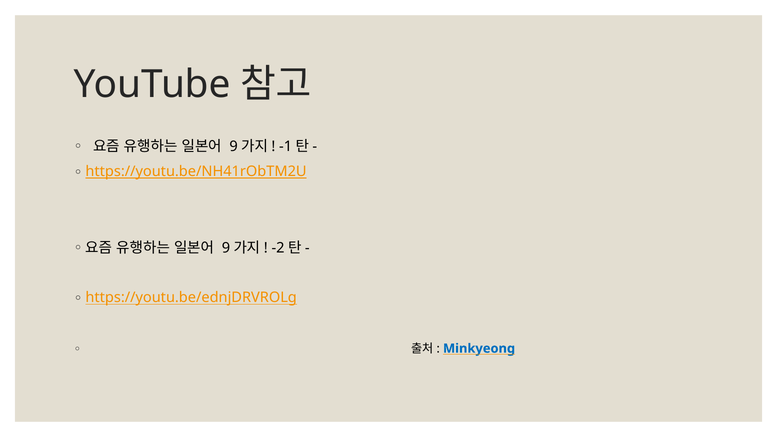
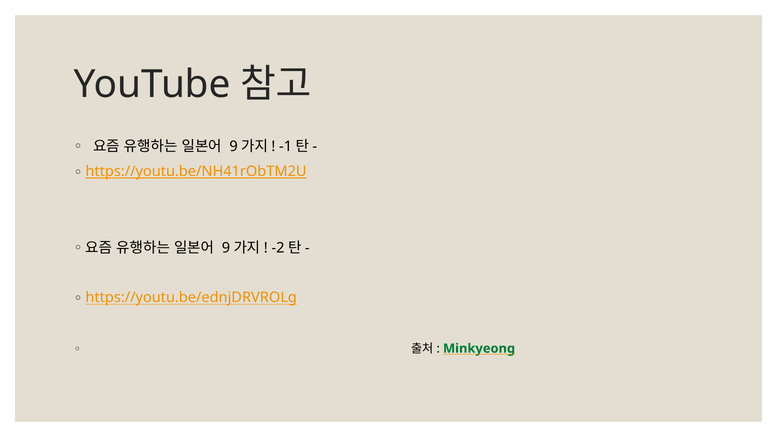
Minkyeong colour: blue -> green
